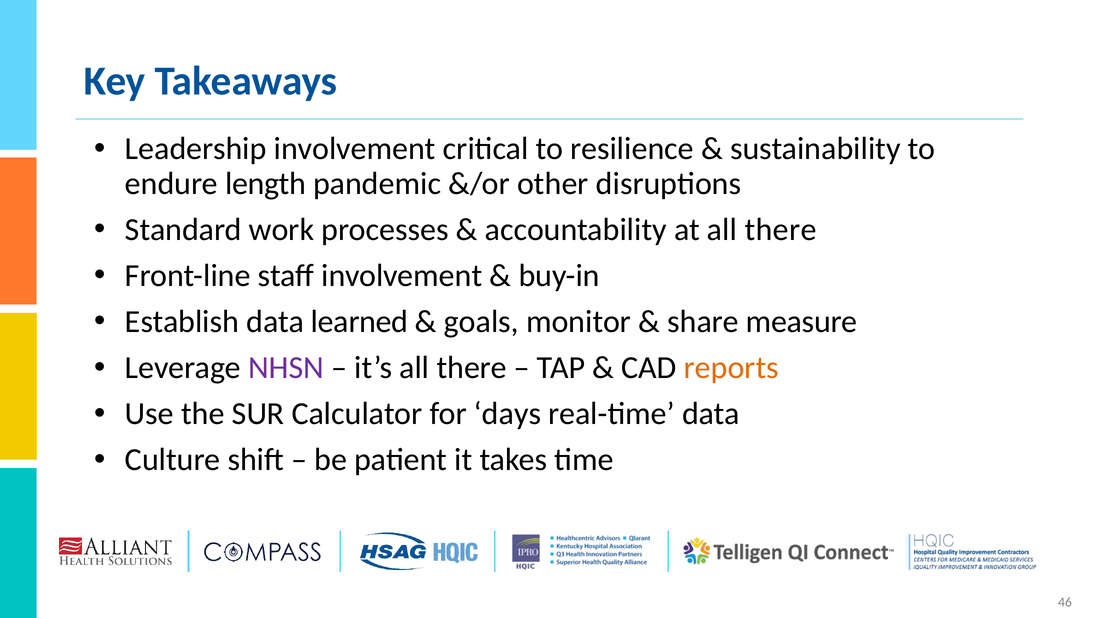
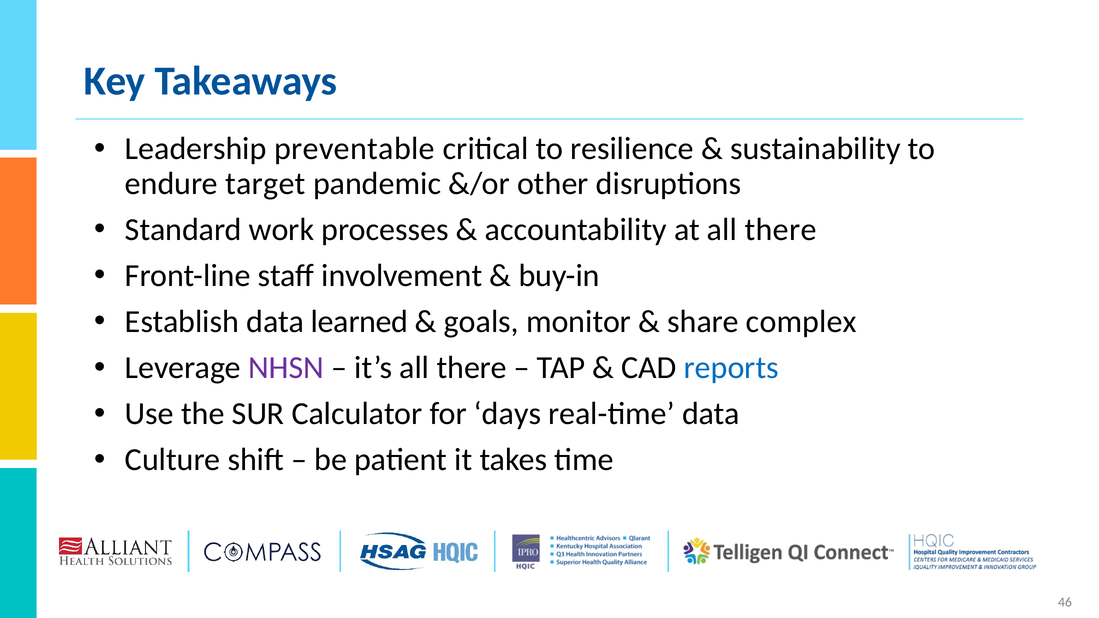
Leadership involvement: involvement -> preventable
length: length -> target
measure: measure -> complex
reports colour: orange -> blue
